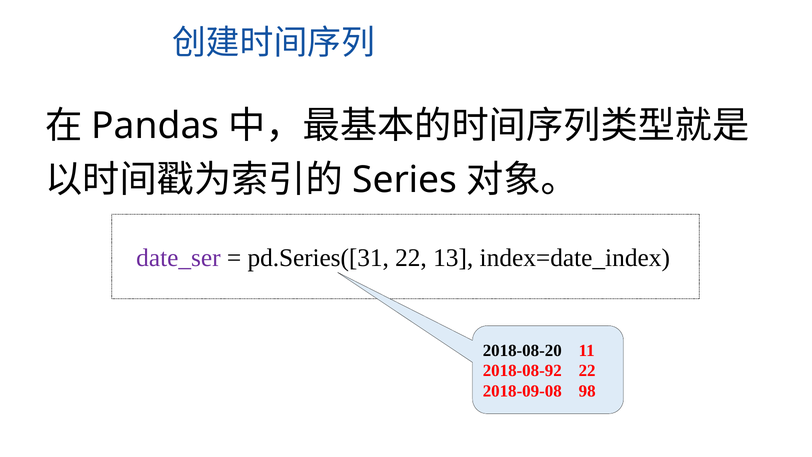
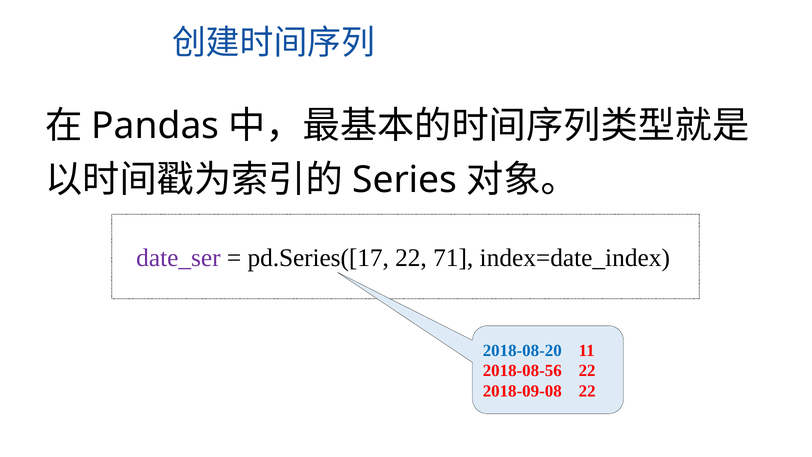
pd.Series([31: pd.Series([31 -> pd.Series([17
13: 13 -> 71
2018-08-20 colour: black -> blue
2018-08-92: 2018-08-92 -> 2018-08-56
2018-09-08 98: 98 -> 22
